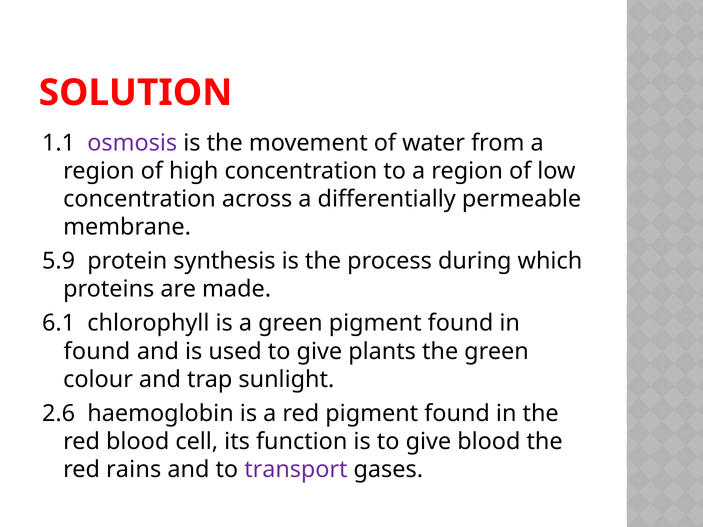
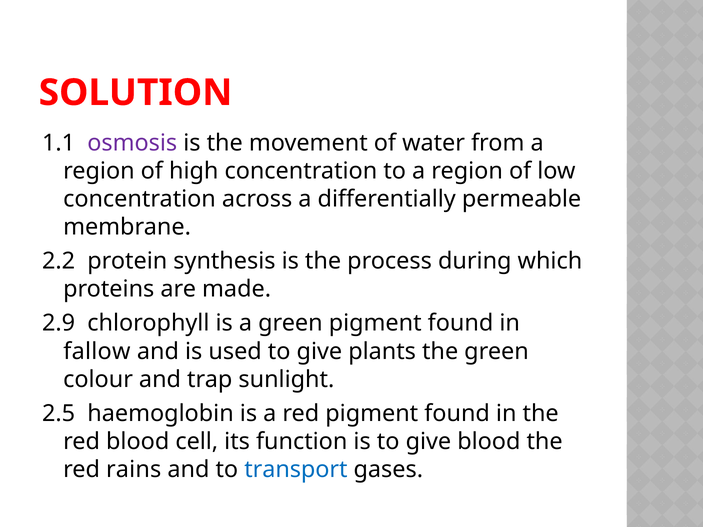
5.9: 5.9 -> 2.2
6.1: 6.1 -> 2.9
found at (97, 351): found -> fallow
2.6: 2.6 -> 2.5
transport colour: purple -> blue
